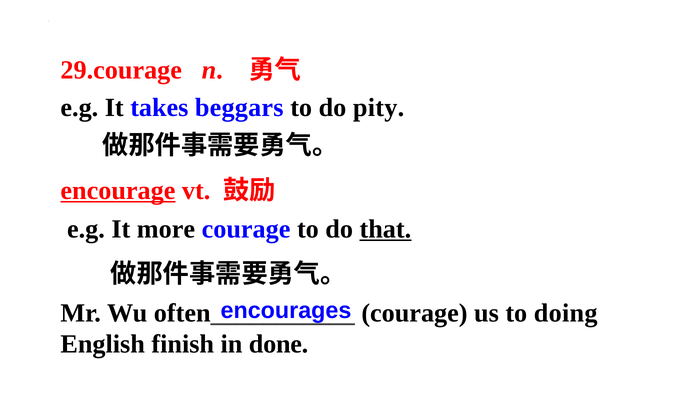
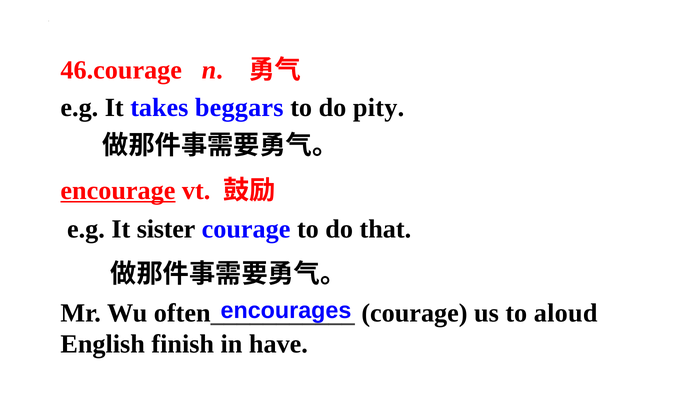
29.courage: 29.courage -> 46.courage
more: more -> sister
that underline: present -> none
doing: doing -> aloud
done: done -> have
